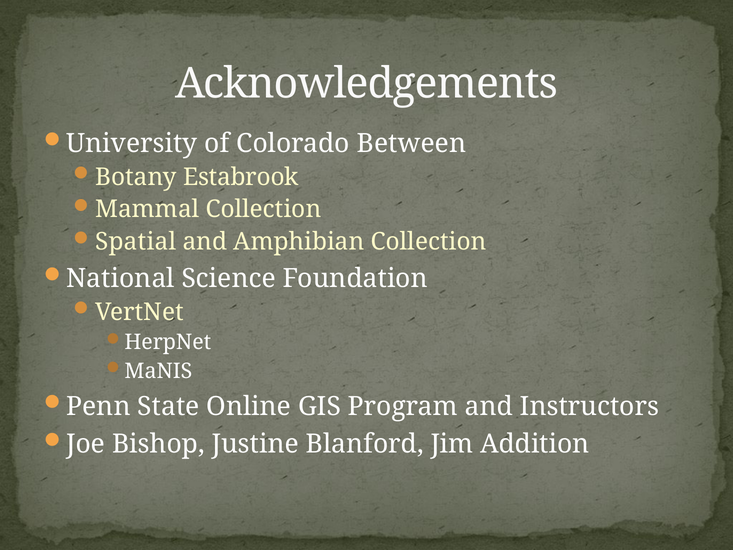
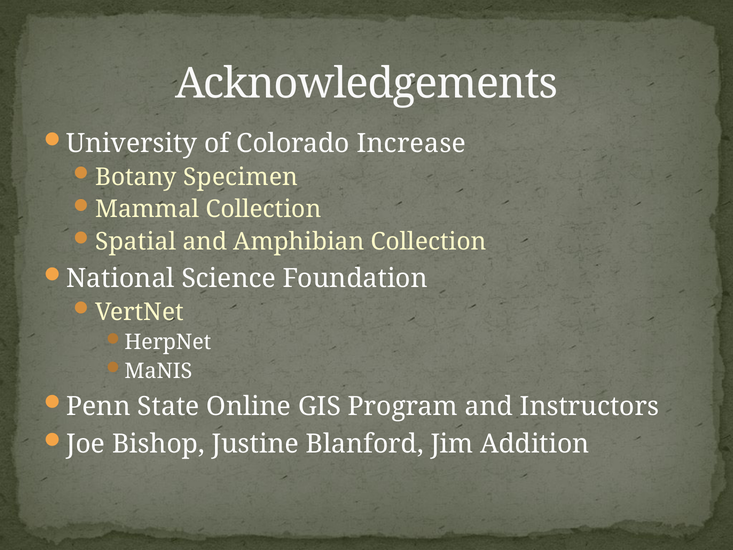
Between: Between -> Increase
Estabrook: Estabrook -> Specimen
